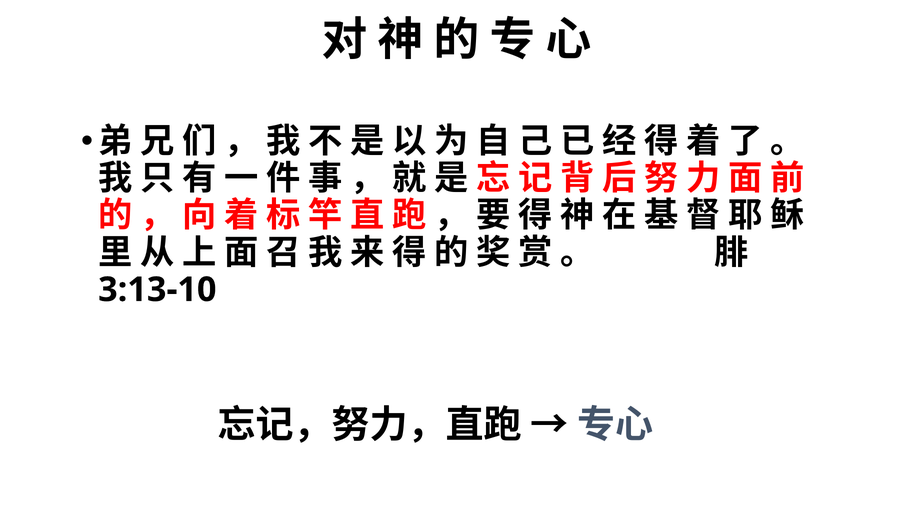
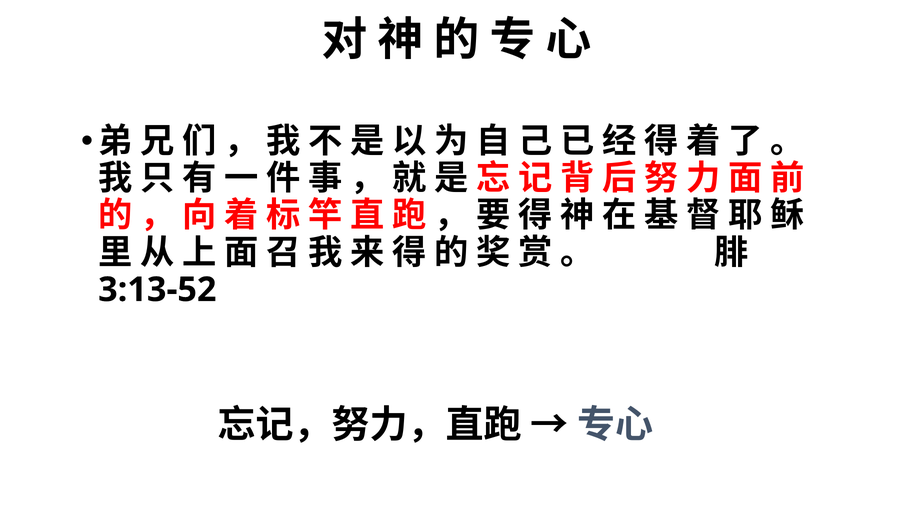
3:13-10: 3:13-10 -> 3:13-52
